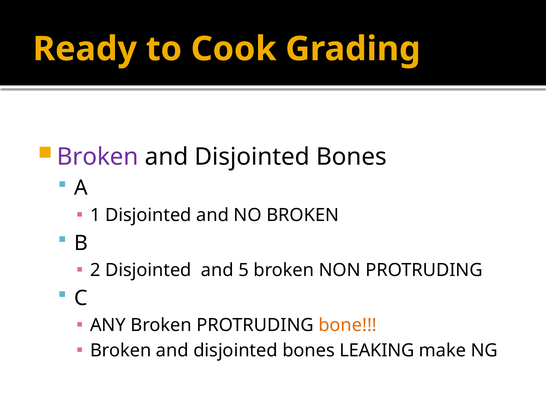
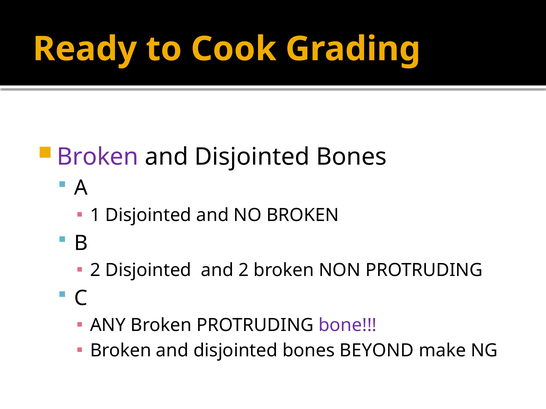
and 5: 5 -> 2
bone colour: orange -> purple
LEAKING: LEAKING -> BEYOND
